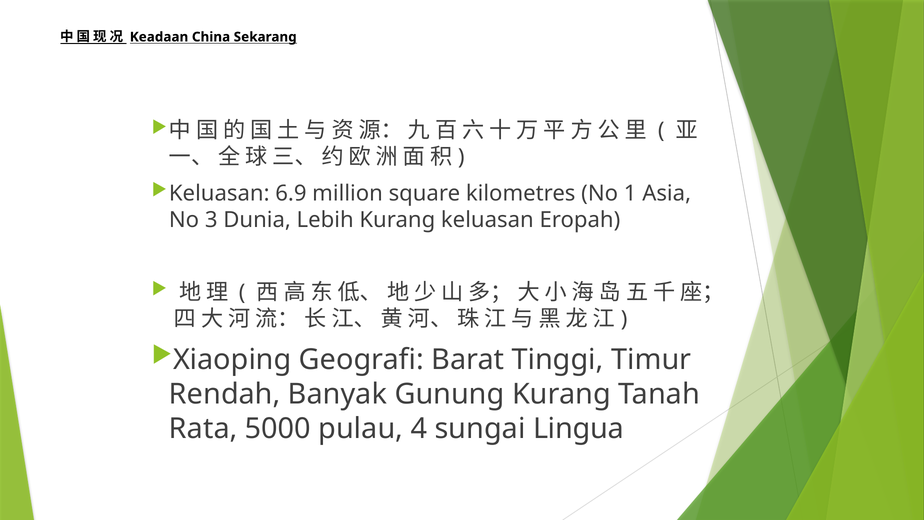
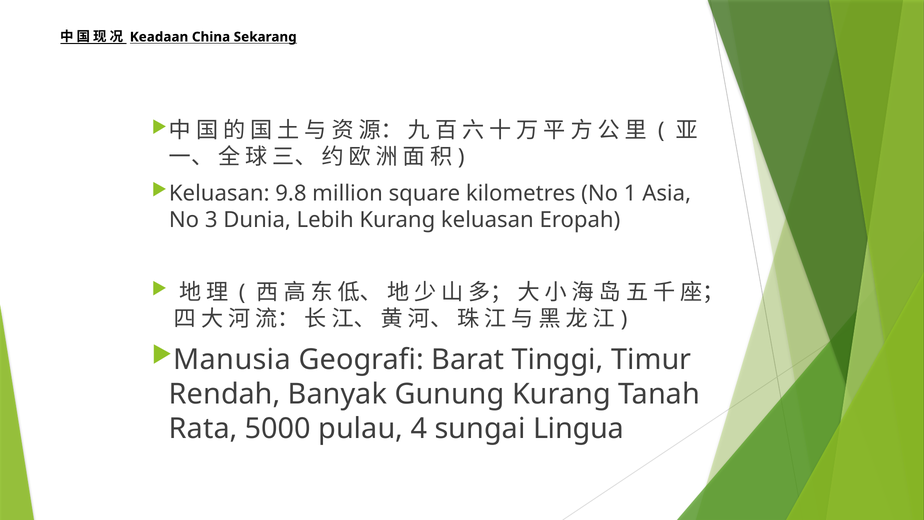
6.9: 6.9 -> 9.8
Xiaoping: Xiaoping -> Manusia
